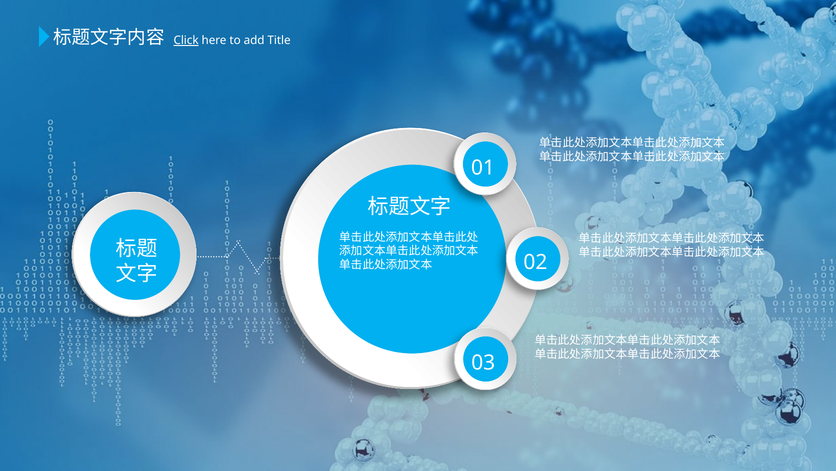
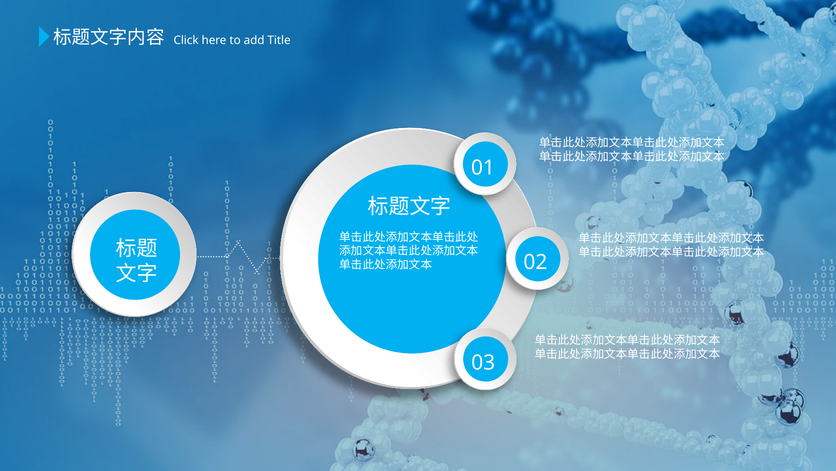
Click underline: present -> none
